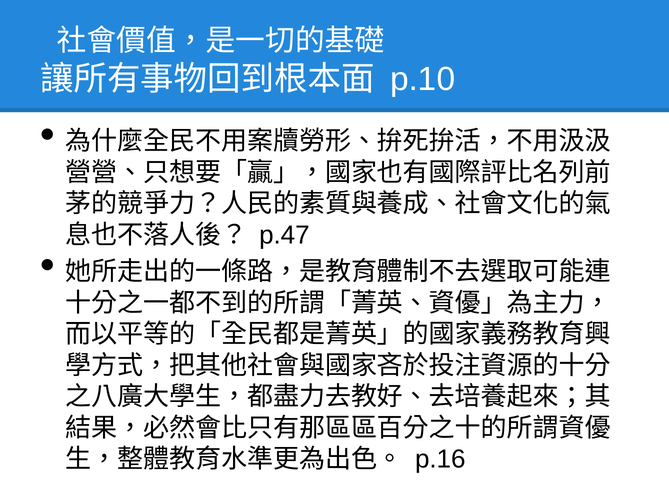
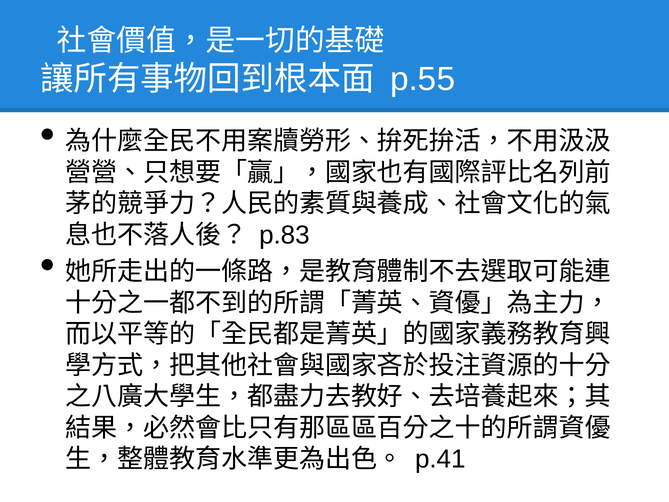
p.10: p.10 -> p.55
p.47: p.47 -> p.83
p.16: p.16 -> p.41
